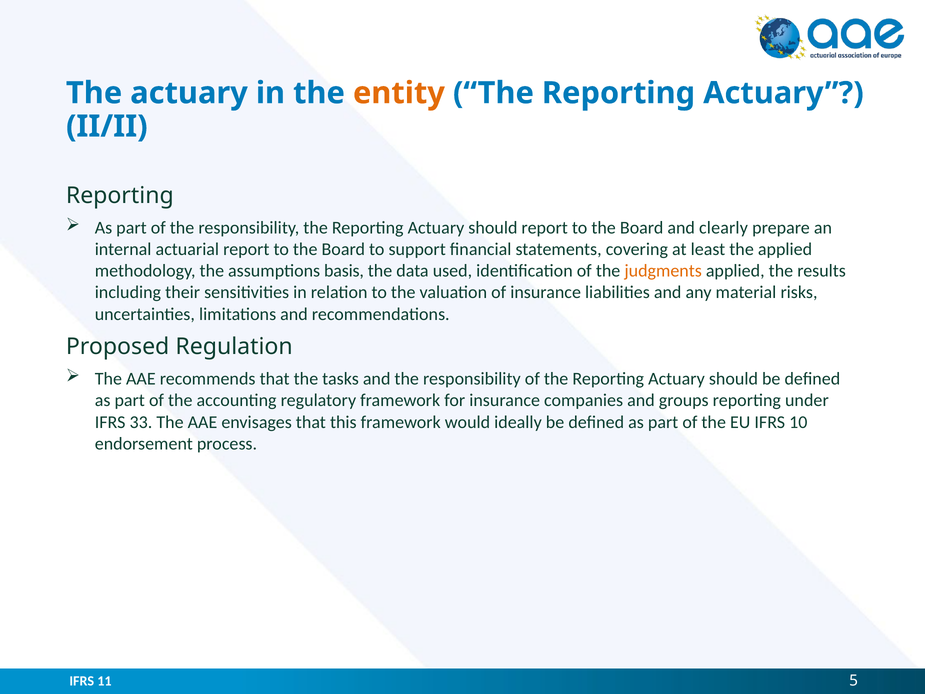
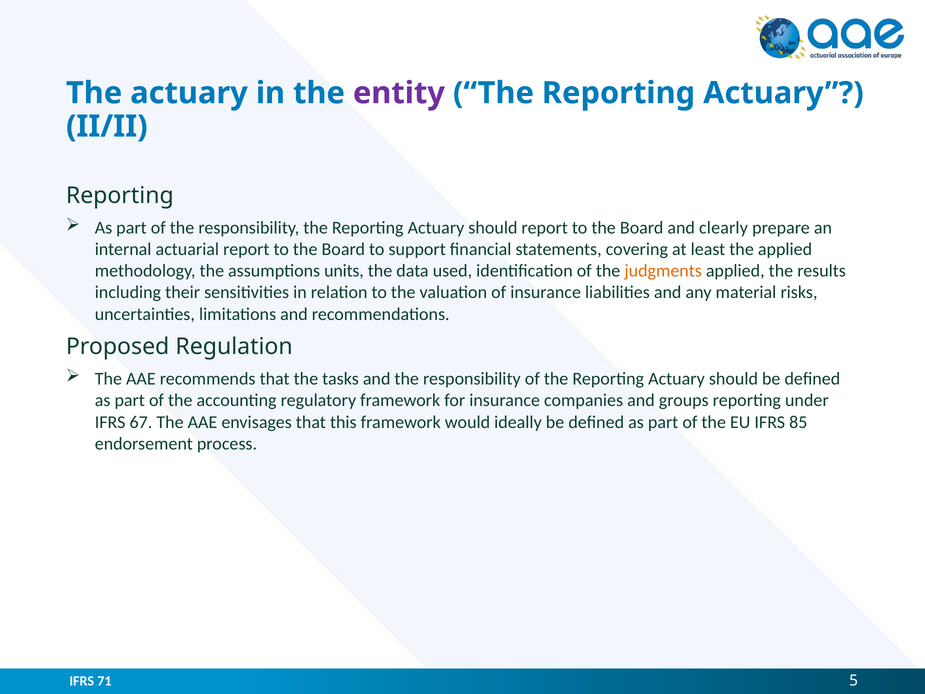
entity colour: orange -> purple
basis: basis -> units
33: 33 -> 67
10: 10 -> 85
11: 11 -> 71
